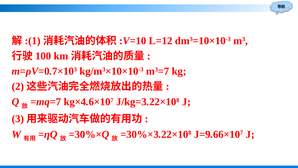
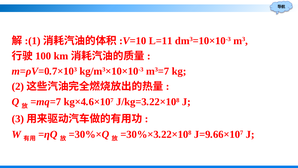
L=12: L=12 -> L=11
